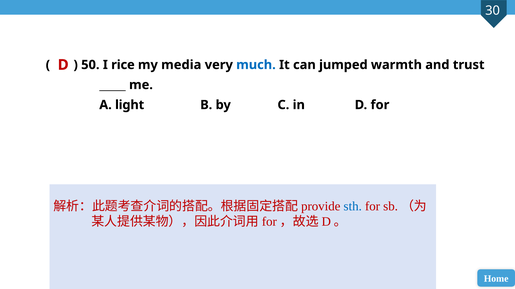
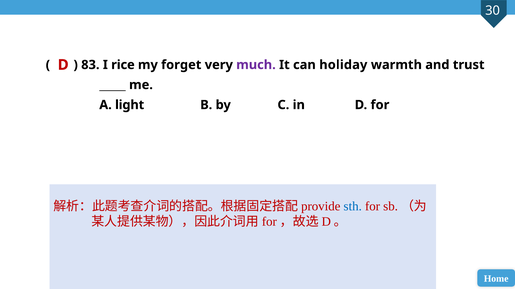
50: 50 -> 83
media: media -> forget
much colour: blue -> purple
jumped: jumped -> holiday
